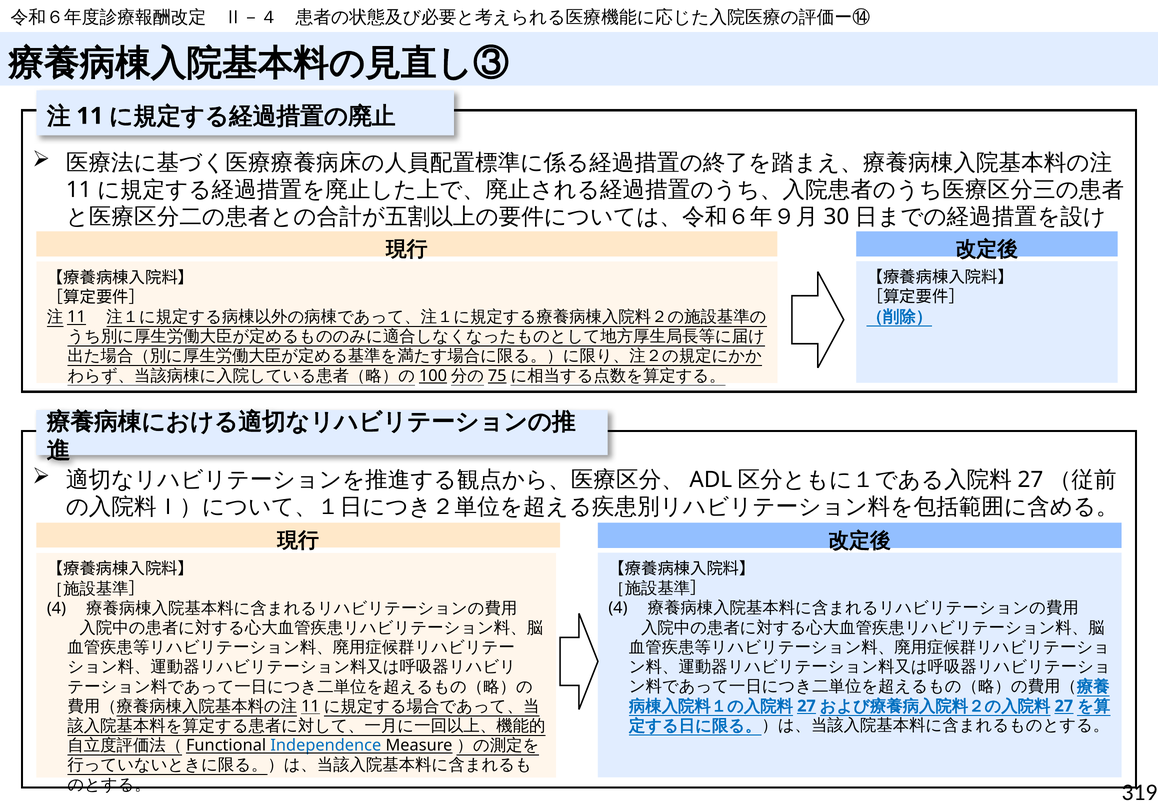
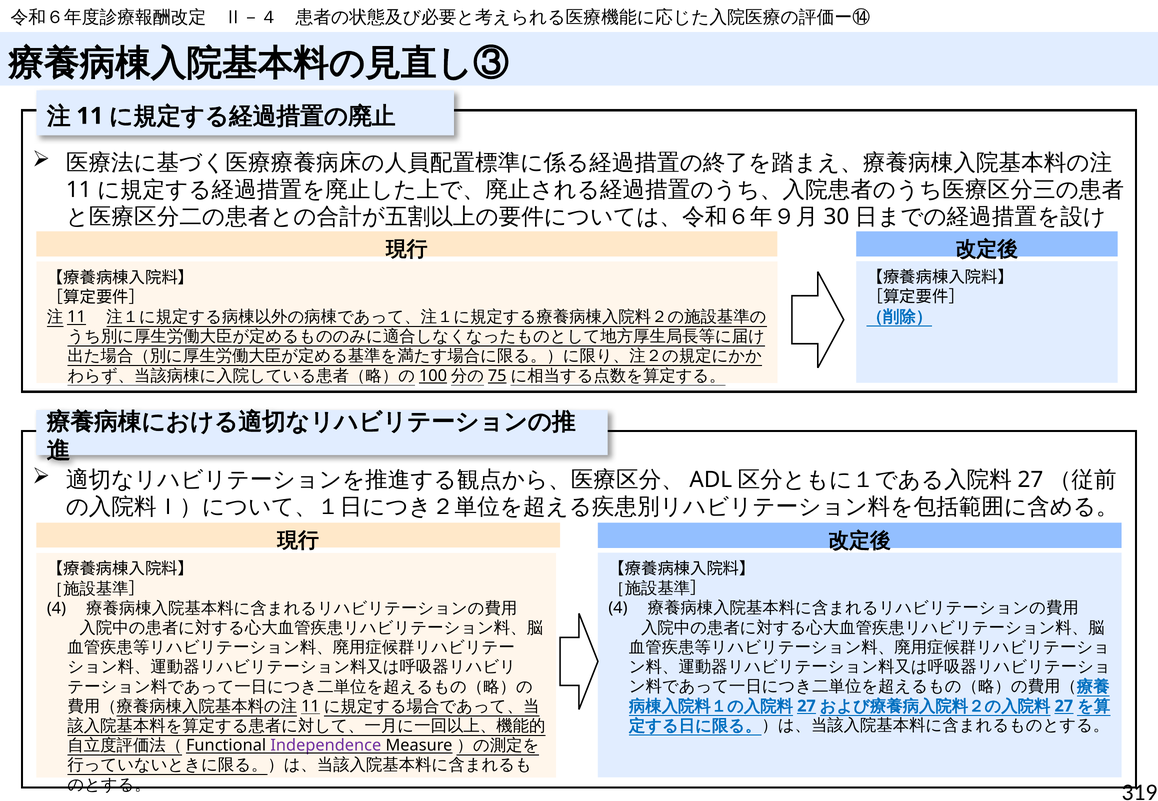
Independence colour: blue -> purple
